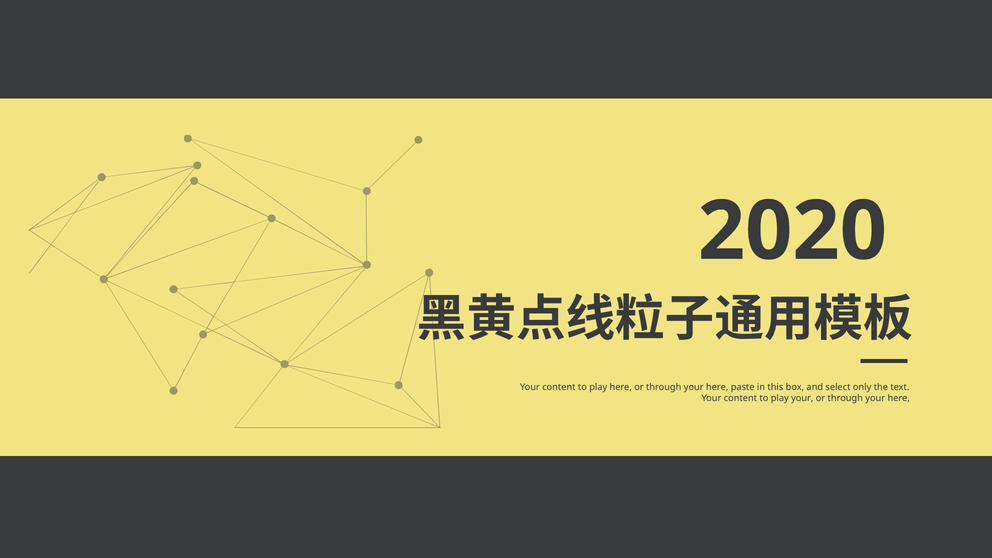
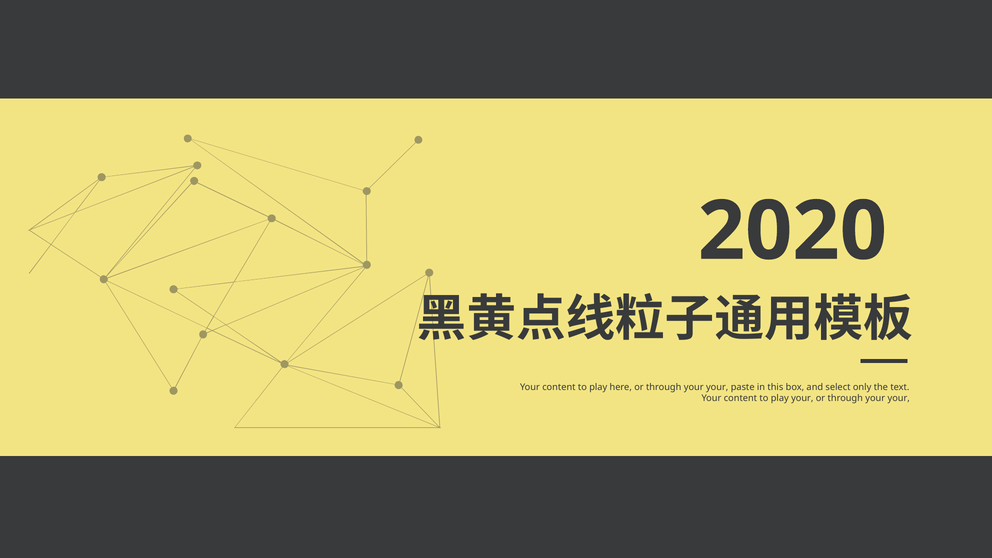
here at (717, 387): here -> your
here at (899, 398): here -> your
